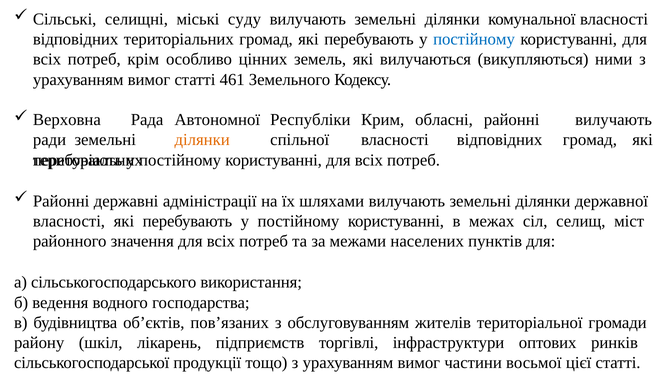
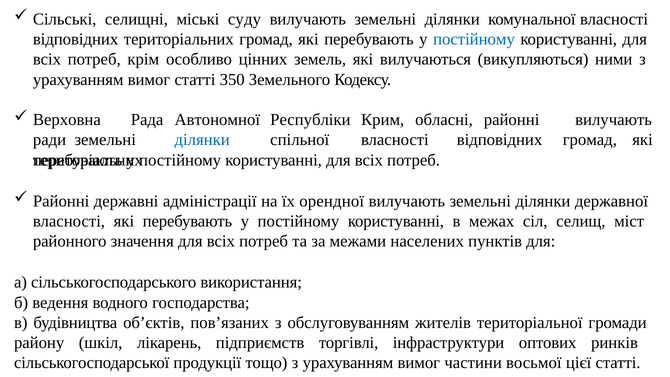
461: 461 -> 350
ділянки at (202, 140) colour: orange -> blue
шляхами: шляхами -> орендної
